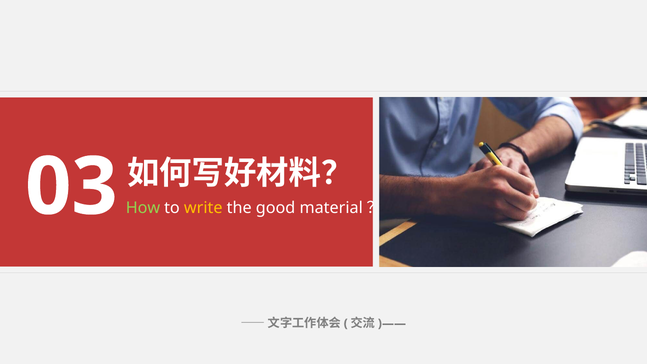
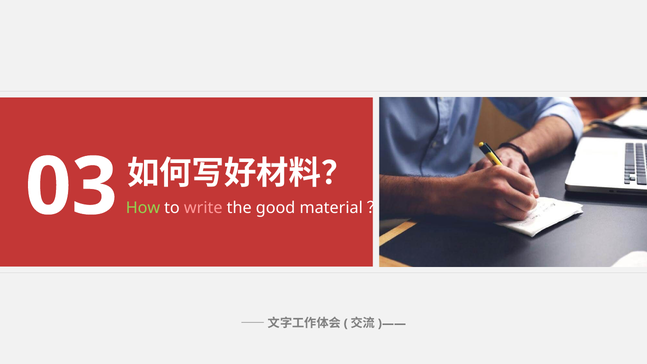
write colour: yellow -> pink
